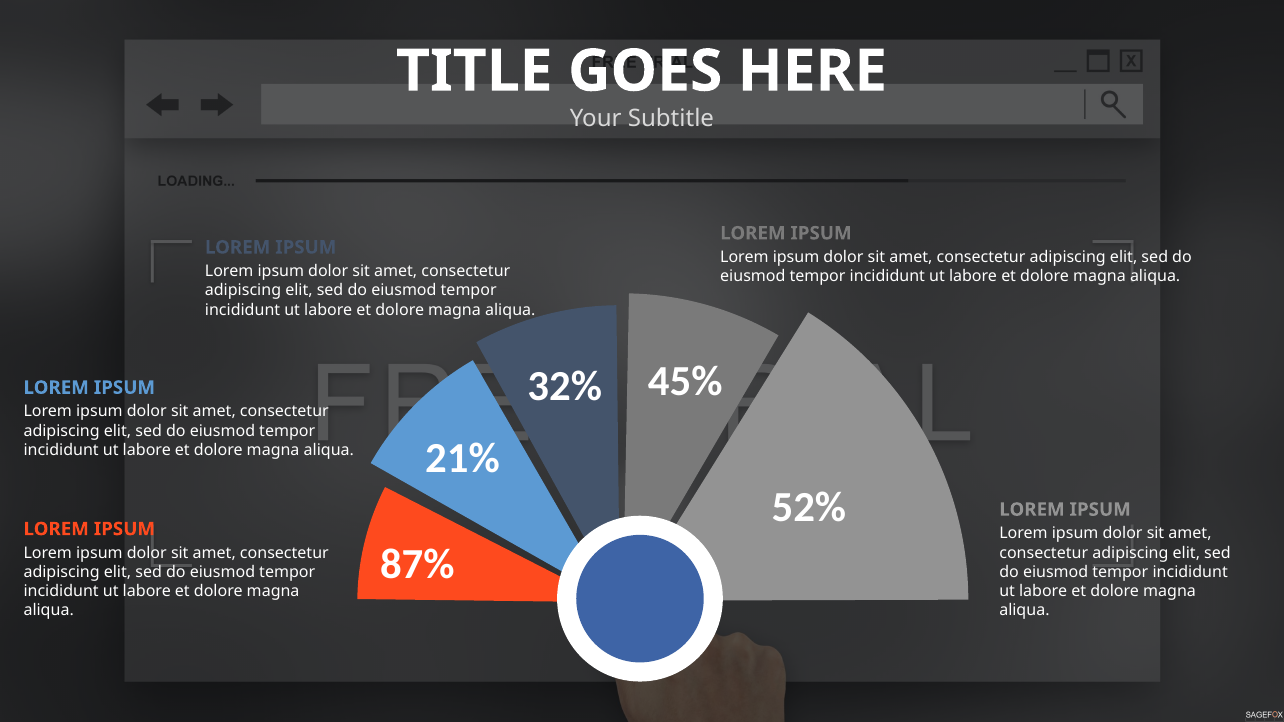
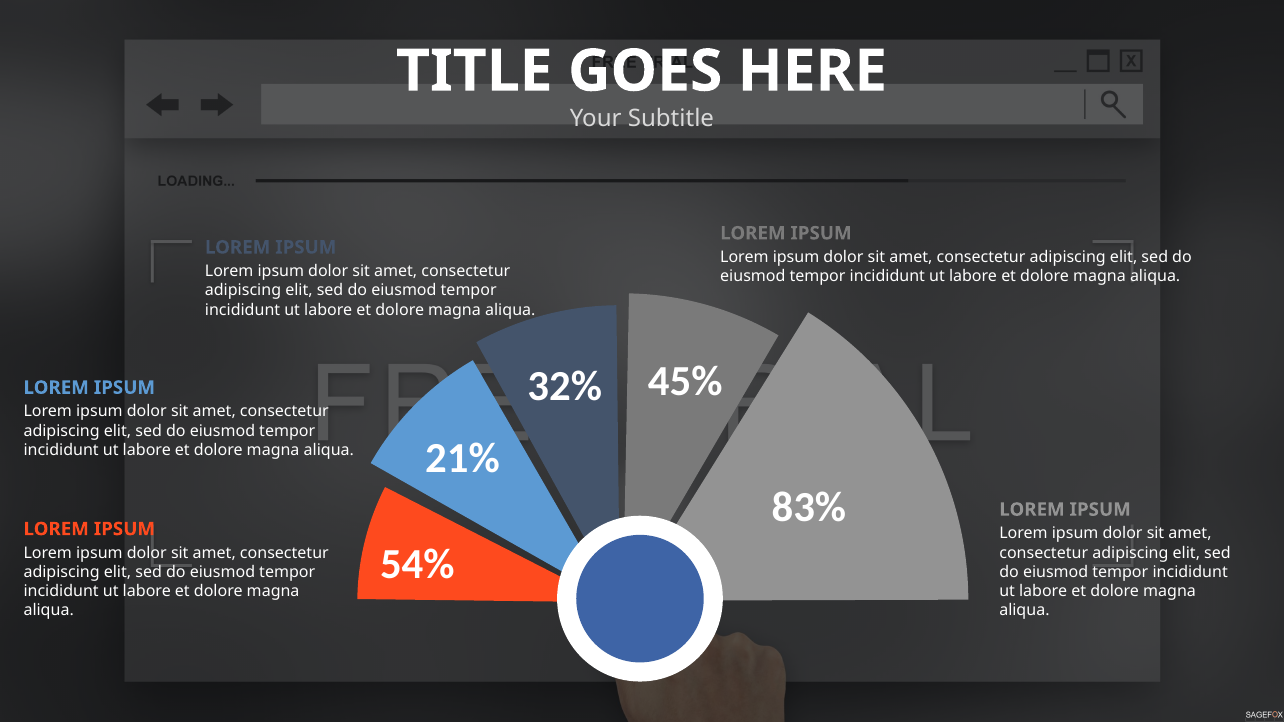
52%: 52% -> 83%
87%: 87% -> 54%
